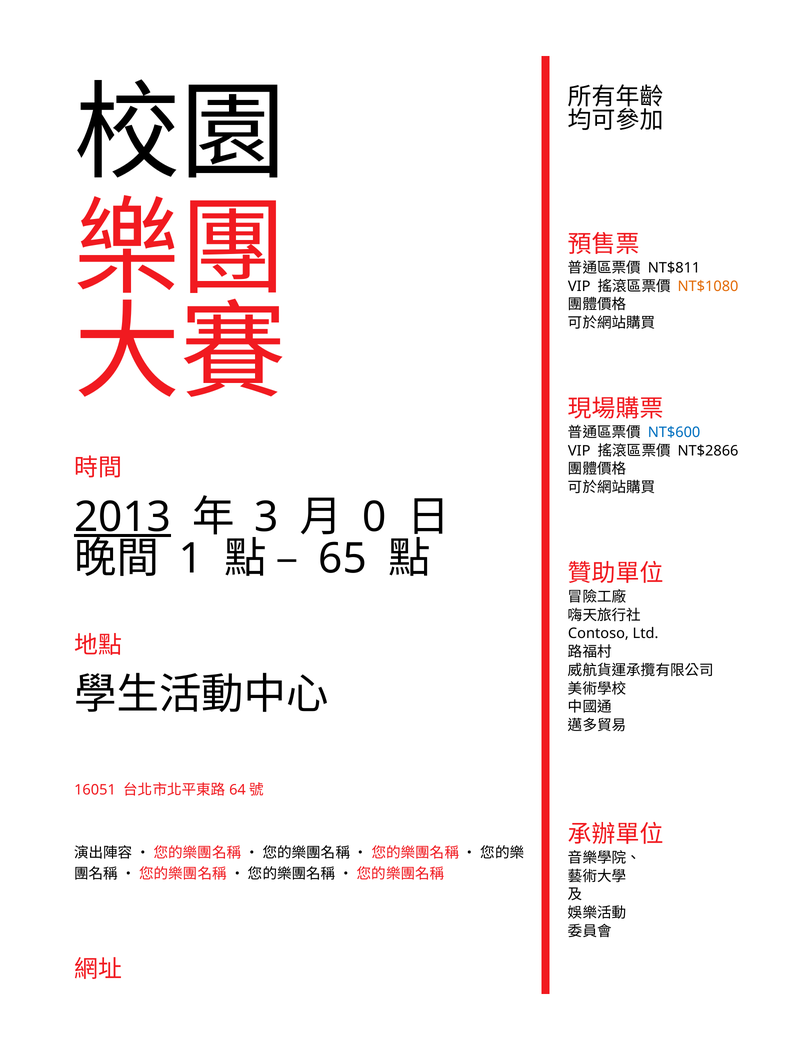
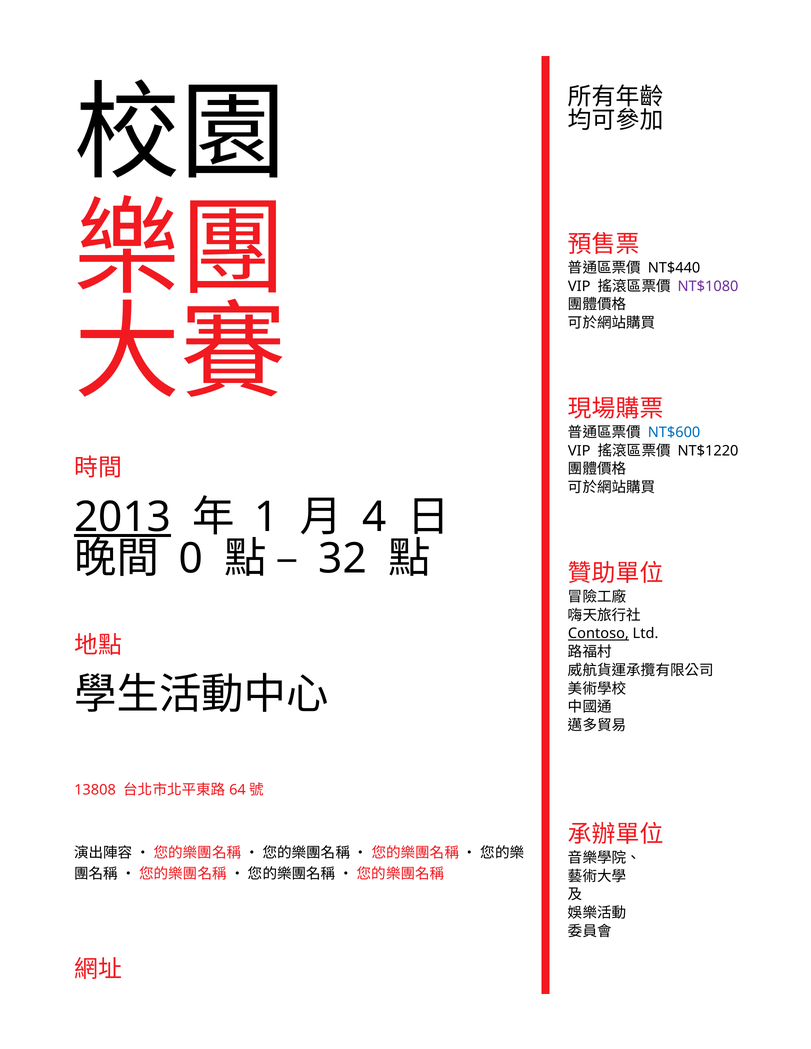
NT$811: NT$811 -> NT$440
NT$1080 colour: orange -> purple
NT$2866: NT$2866 -> NT$1220
3: 3 -> 1
0: 0 -> 4
1: 1 -> 0
65: 65 -> 32
Contoso underline: none -> present
16051: 16051 -> 13808
